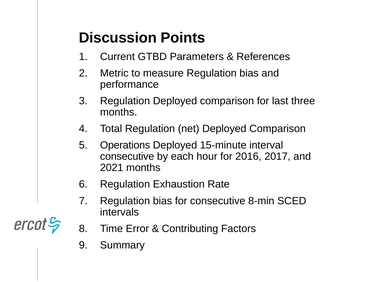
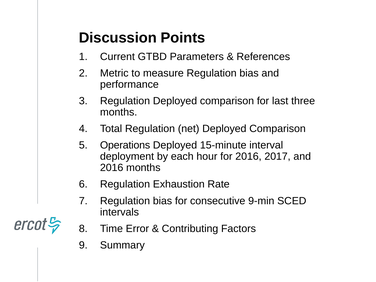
consecutive at (127, 157): consecutive -> deployment
2021 at (112, 168): 2021 -> 2016
8-min: 8-min -> 9-min
